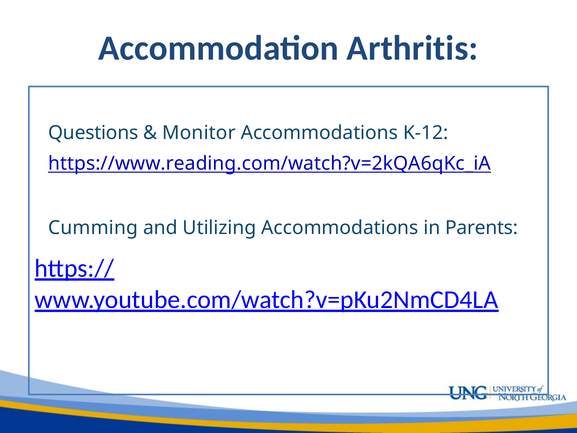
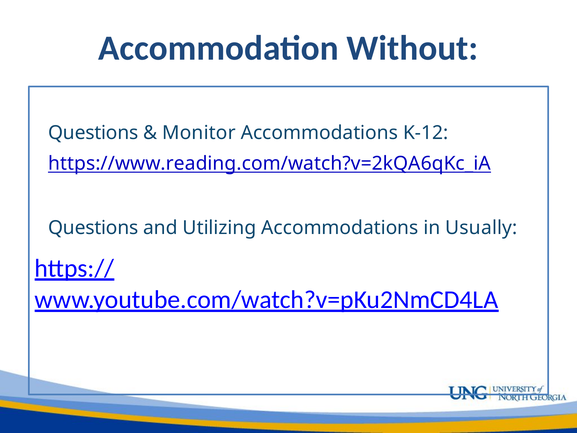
Arthritis: Arthritis -> Without
Cumming at (93, 228): Cumming -> Questions
Parents: Parents -> Usually
